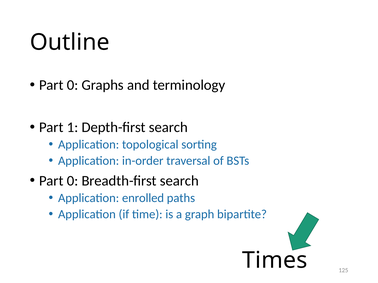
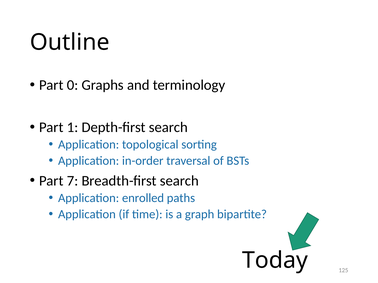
0 at (72, 181): 0 -> 7
Times: Times -> Today
